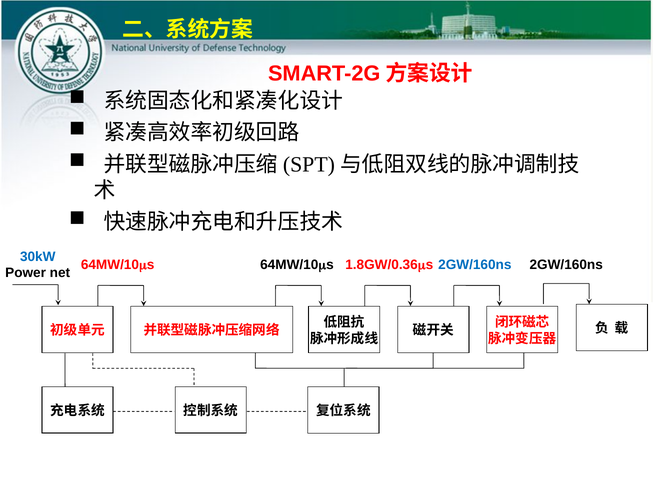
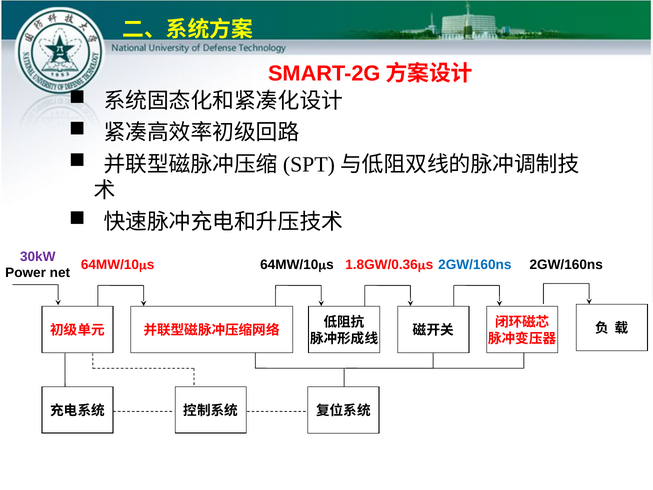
30kW colour: blue -> purple
